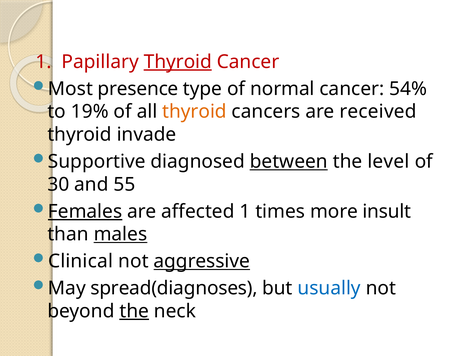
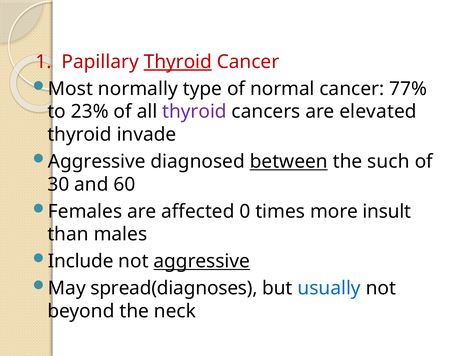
presence: presence -> normally
54%: 54% -> 77%
19%: 19% -> 23%
thyroid at (194, 112) colour: orange -> purple
received: received -> elevated
Supportive at (97, 162): Supportive -> Aggressive
level: level -> such
55: 55 -> 60
Females underline: present -> none
affected 1: 1 -> 0
males underline: present -> none
Clinical: Clinical -> Include
the at (134, 311) underline: present -> none
